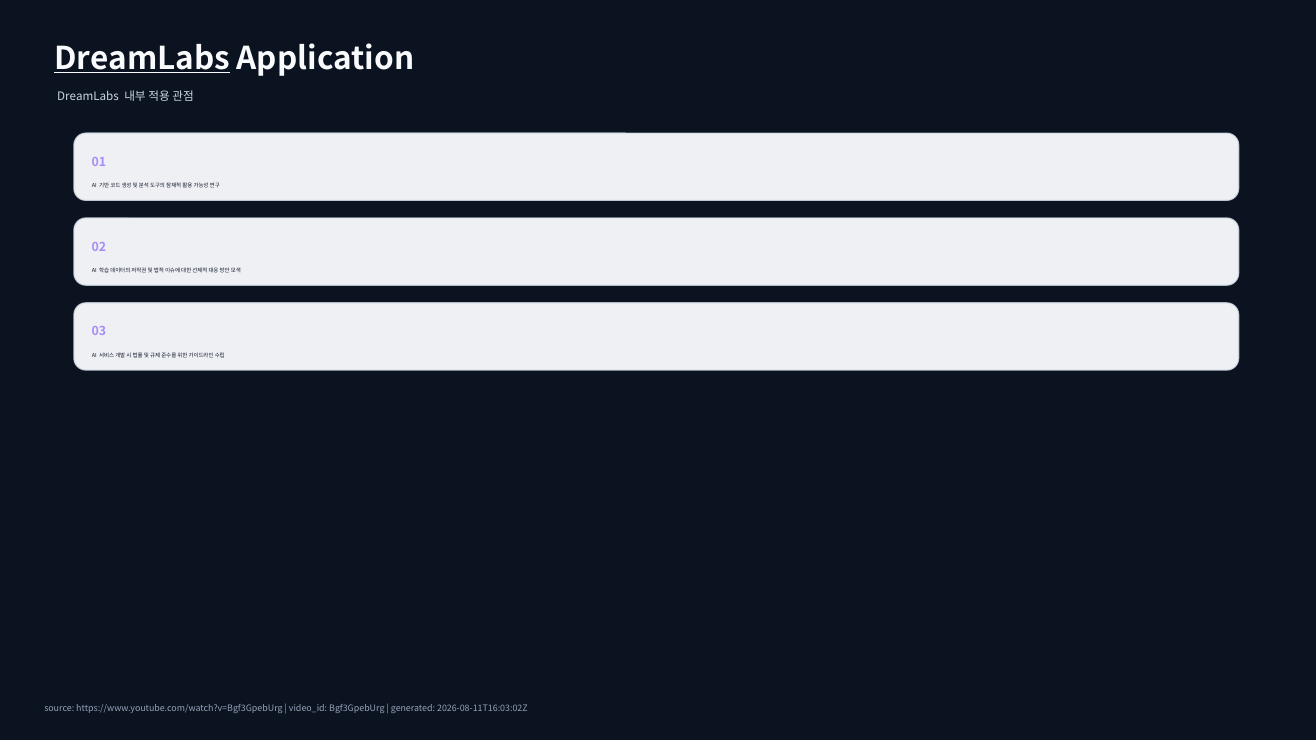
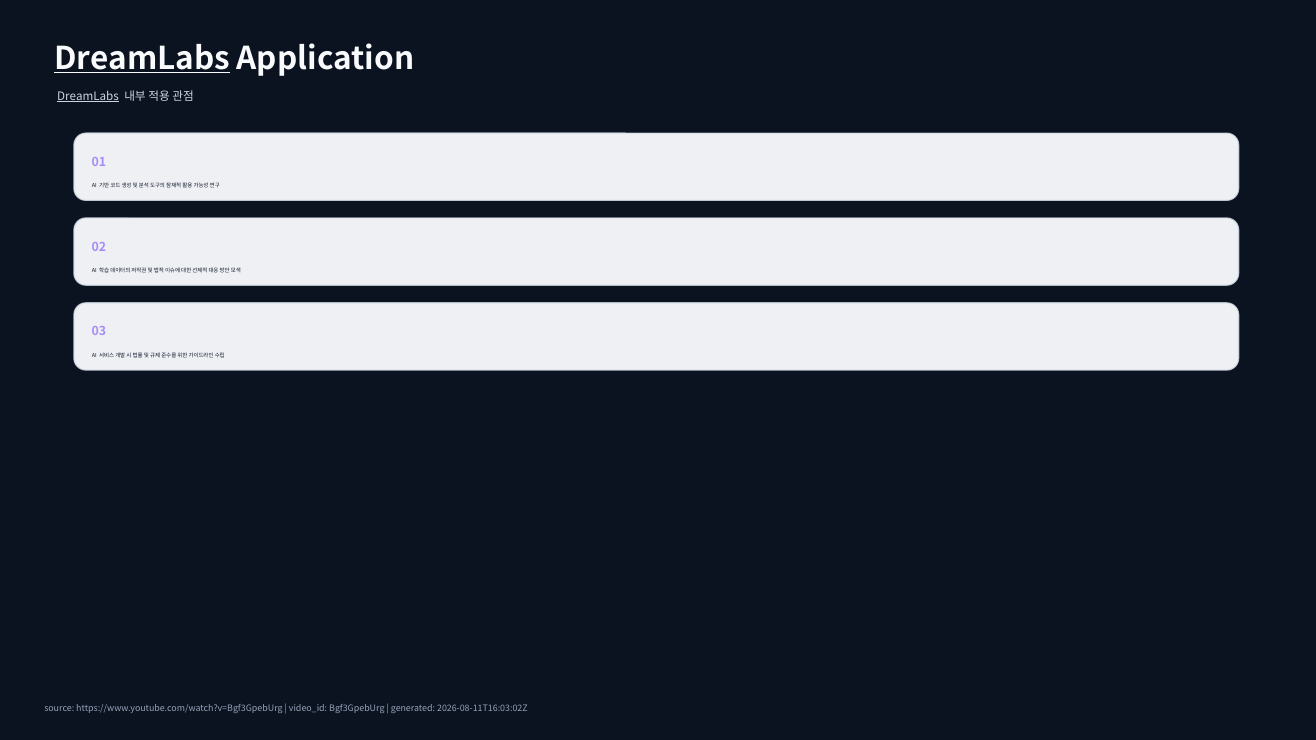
DreamLabs at (88, 97) underline: none -> present
